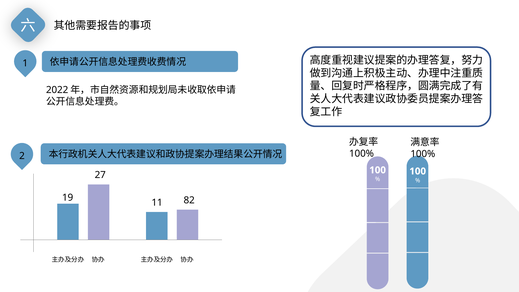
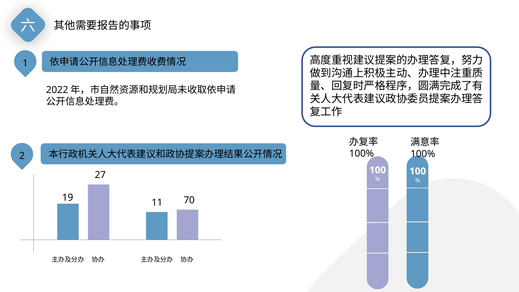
82: 82 -> 70
